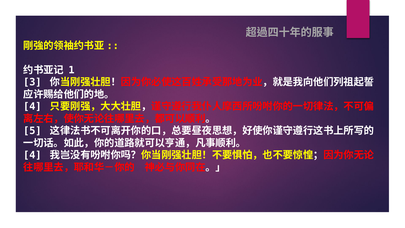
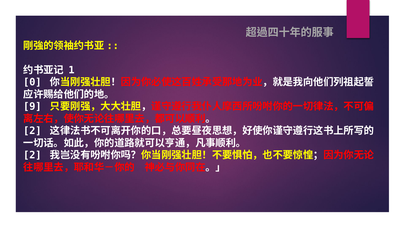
3: 3 -> 0
4 at (32, 107): 4 -> 9
5 at (32, 131): 5 -> 2
4 at (32, 155): 4 -> 2
